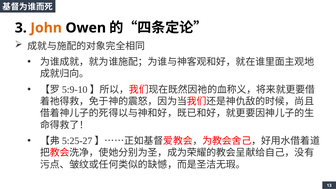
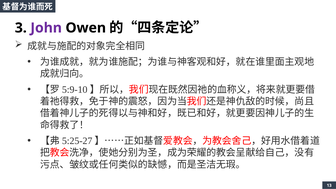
John colour: orange -> purple
